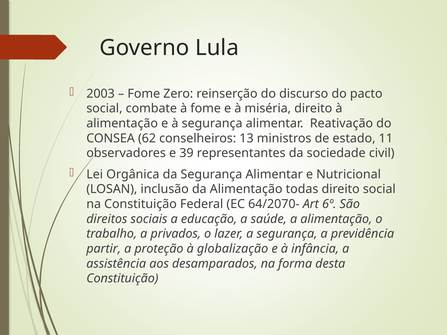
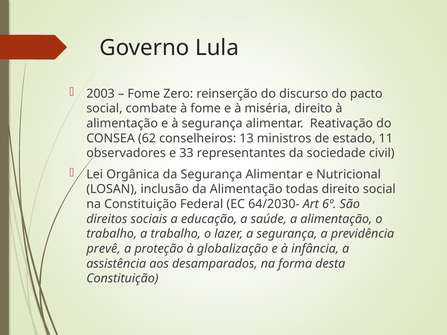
39: 39 -> 33
64/2070-: 64/2070- -> 64/2030-
a privados: privados -> trabalho
partir: partir -> prevê
